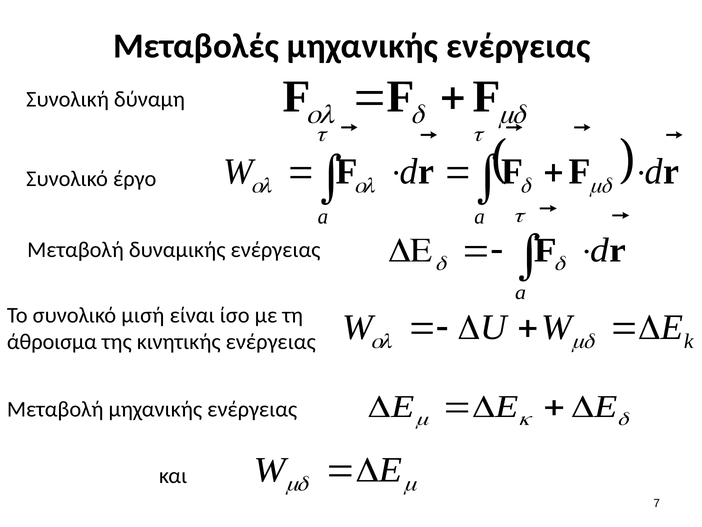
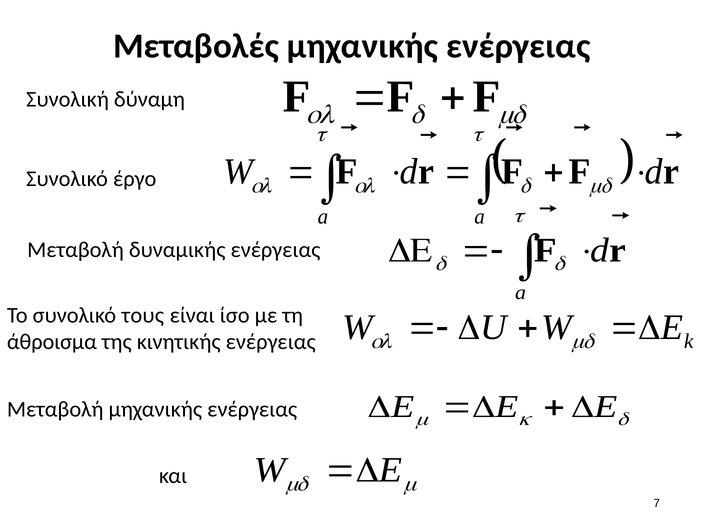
μισή: μισή -> τους
